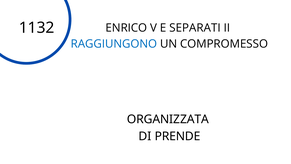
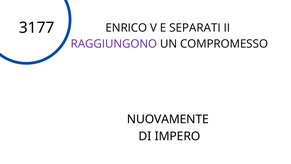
1132: 1132 -> 3177
RAGGIUNGONO colour: blue -> purple
ORGANIZZATA: ORGANIZZATA -> NUOVAMENTE
PRENDE: PRENDE -> IMPERO
